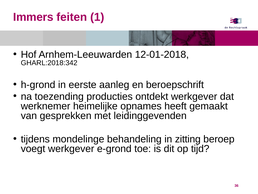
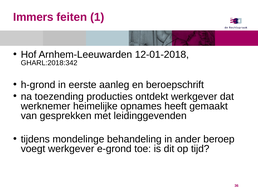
zitting: zitting -> ander
